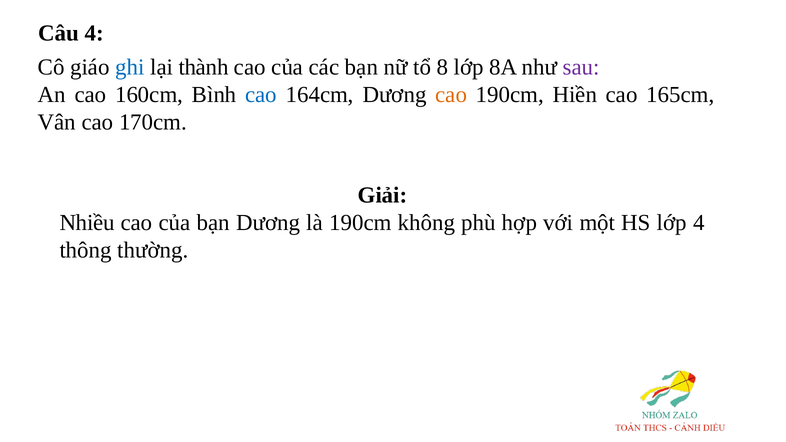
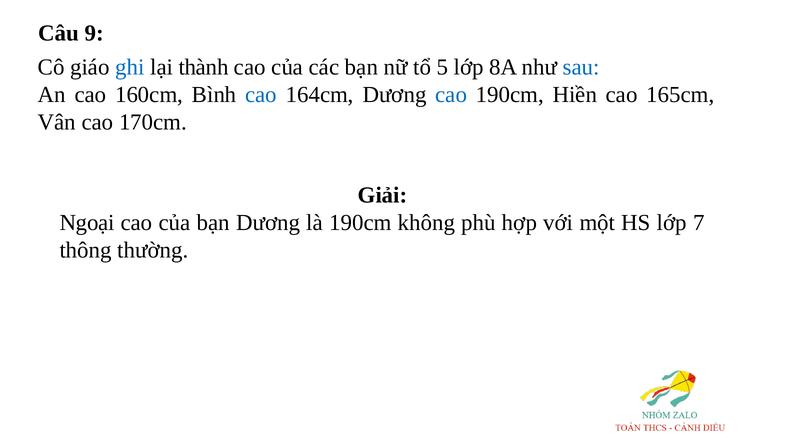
Câu 4: 4 -> 9
8: 8 -> 5
sau colour: purple -> blue
cao at (451, 95) colour: orange -> blue
Nhiều: Nhiều -> Ngoại
lớp 4: 4 -> 7
